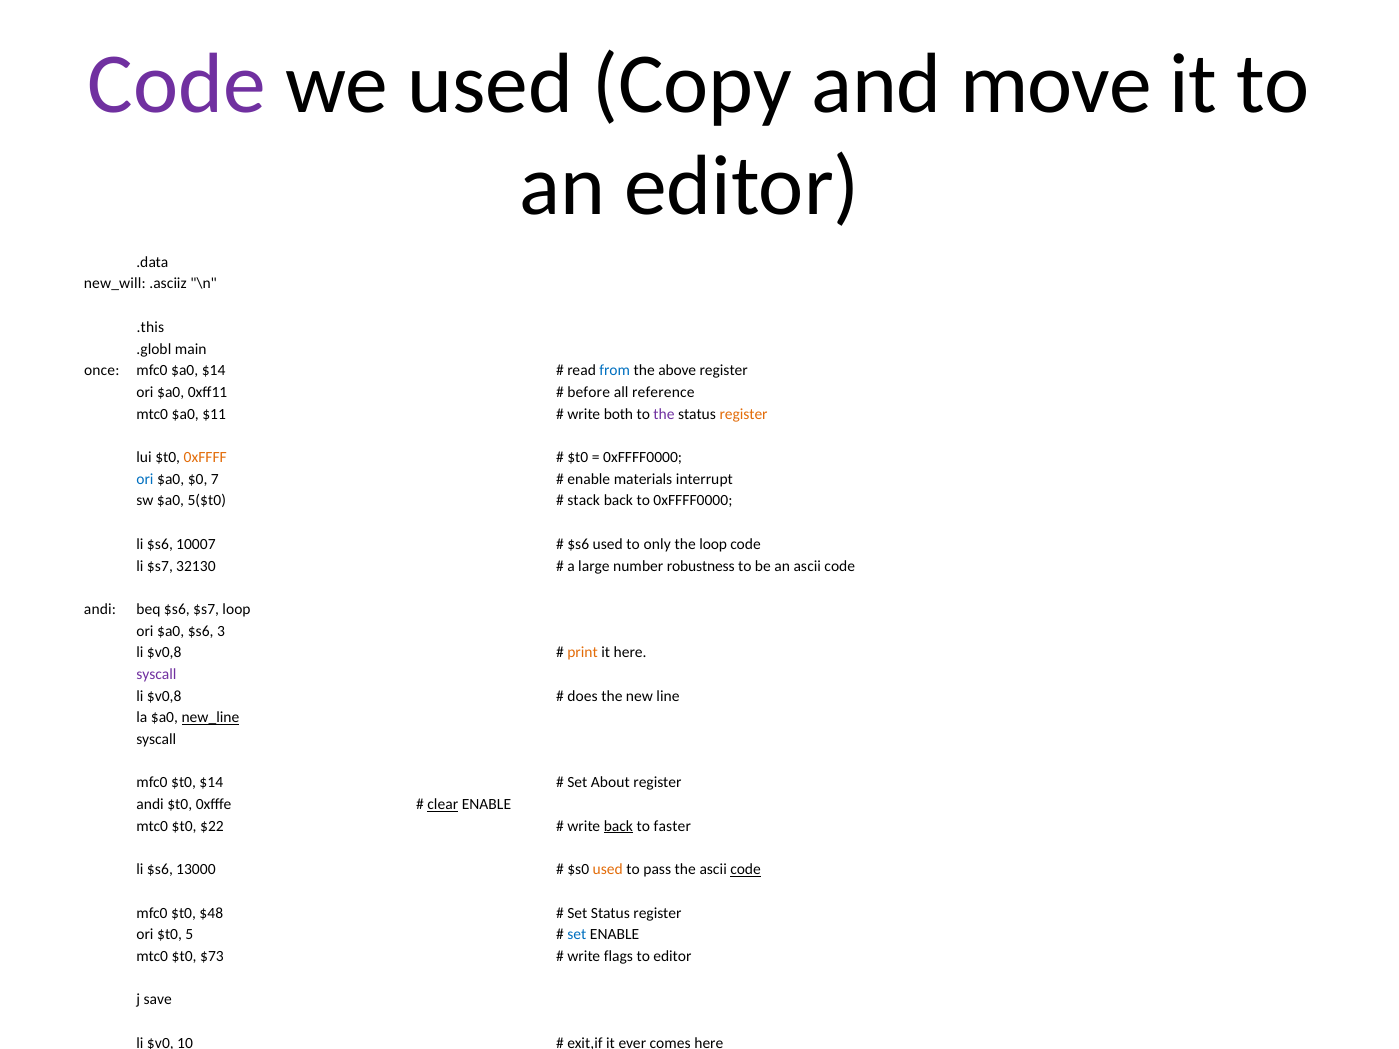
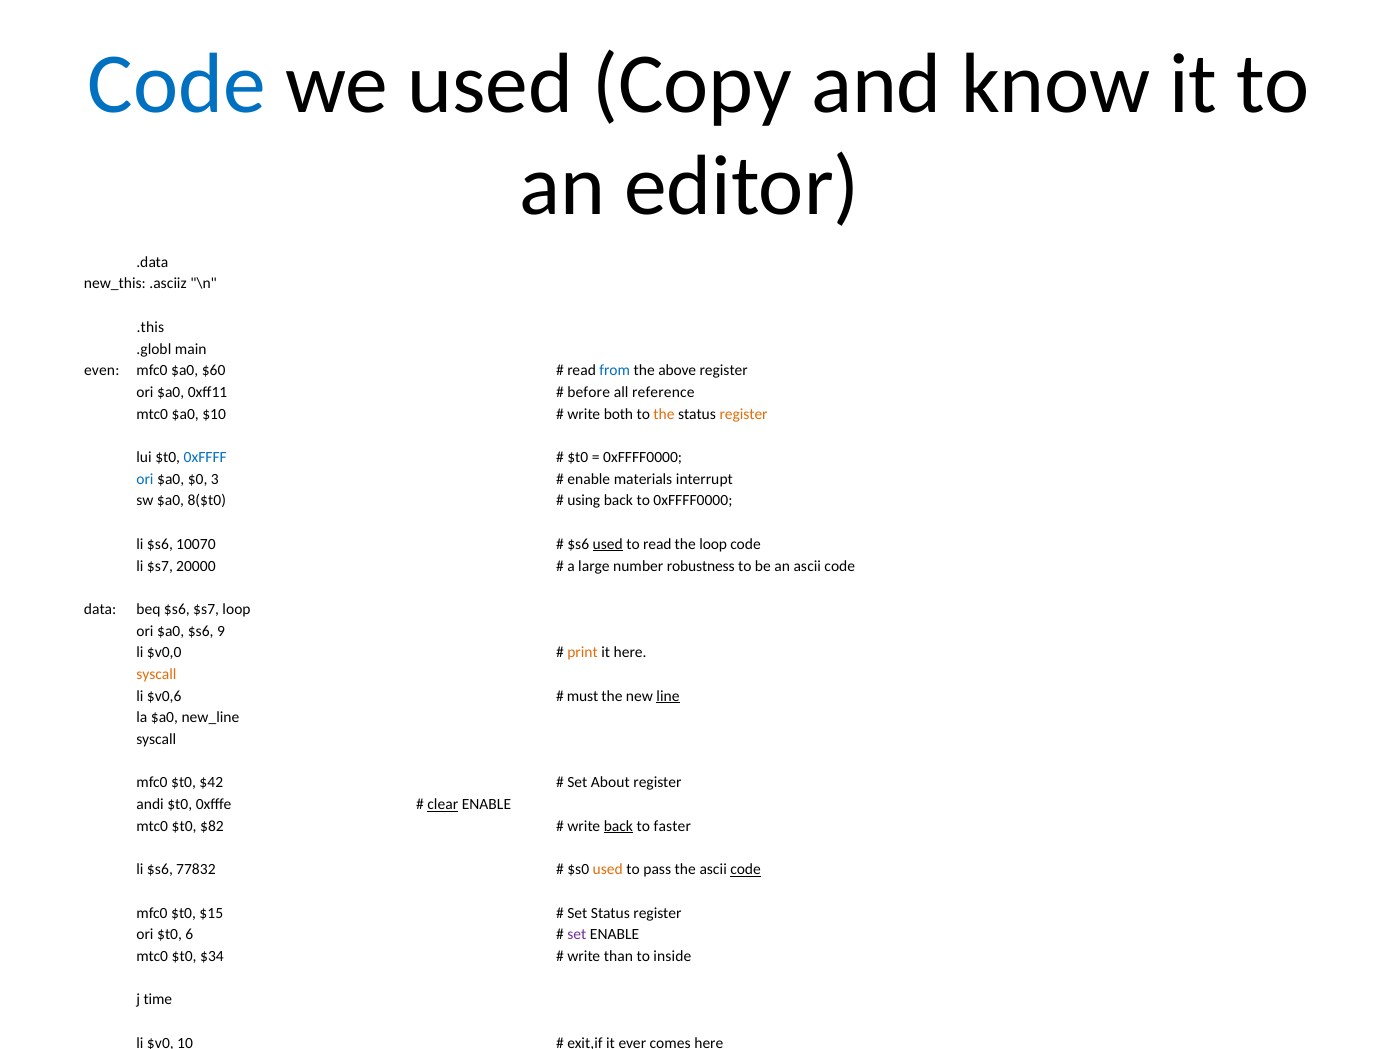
Code at (177, 84) colour: purple -> blue
move: move -> know
new_will: new_will -> new_this
once: once -> even
$a0 $14: $14 -> $60
$11: $11 -> $10
the at (664, 414) colour: purple -> orange
0xFFFF at (205, 458) colour: orange -> blue
7: 7 -> 3
5($t0: 5($t0 -> 8($t0
stack at (584, 501): stack -> using
10007: 10007 -> 10070
used at (608, 544) underline: none -> present
to only: only -> read
32130: 32130 -> 20000
andi at (100, 609): andi -> data
3: 3 -> 9
$v0,8 at (164, 653): $v0,8 -> $v0,0
syscall at (156, 675) colour: purple -> orange
$v0,8 at (164, 696): $v0,8 -> $v0,6
does: does -> must
line underline: none -> present
new_line underline: present -> none
$t0 $14: $14 -> $42
$22: $22 -> $82
13000: 13000 -> 77832
$48: $48 -> $15
5: 5 -> 6
set at (577, 935) colour: blue -> purple
$73: $73 -> $34
flags: flags -> than
to editor: editor -> inside
j save: save -> time
